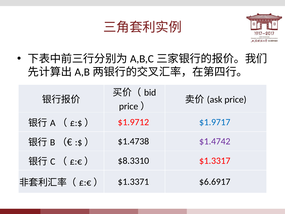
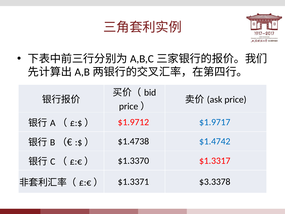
$1.4742 colour: purple -> blue
$8.3310: $8.3310 -> $1.3370
$6.6917: $6.6917 -> $3.3378
